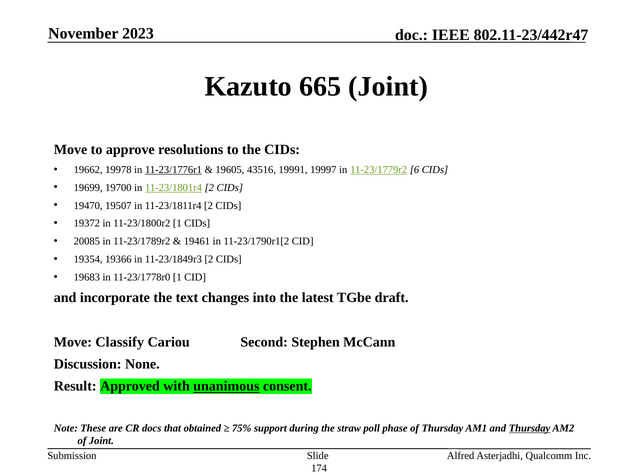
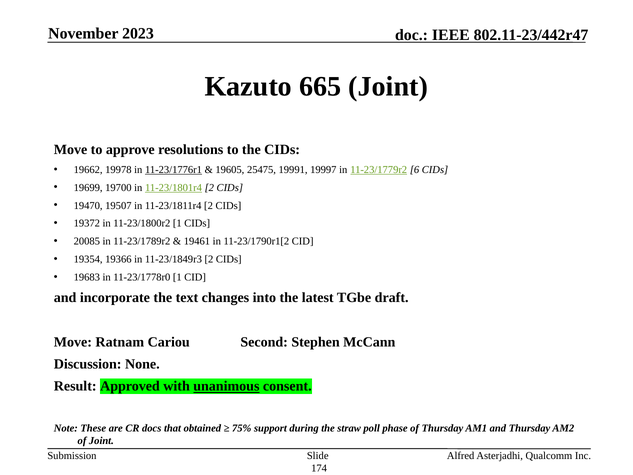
43516: 43516 -> 25475
Classify: Classify -> Ratnam
Thursday at (530, 428) underline: present -> none
